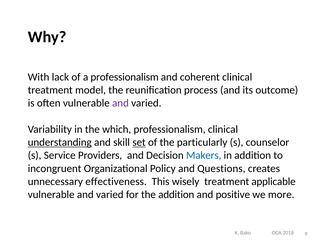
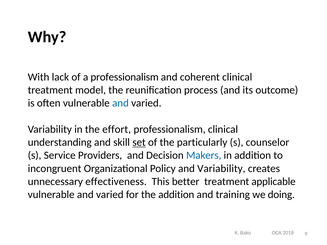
and at (120, 103) colour: purple -> blue
which: which -> effort
understanding underline: present -> none
and Questions: Questions -> Variability
wisely: wisely -> better
positive: positive -> training
more: more -> doing
